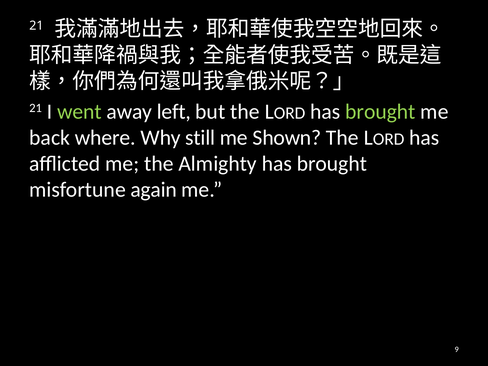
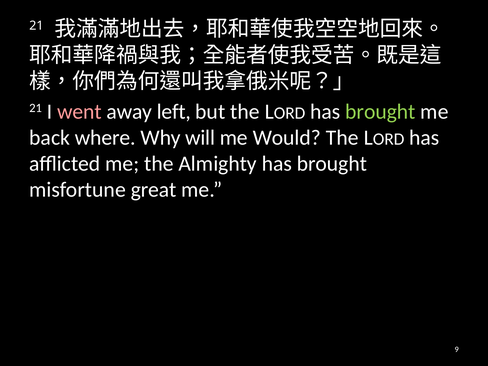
went colour: light green -> pink
still: still -> will
Shown: Shown -> Would
again: again -> great
